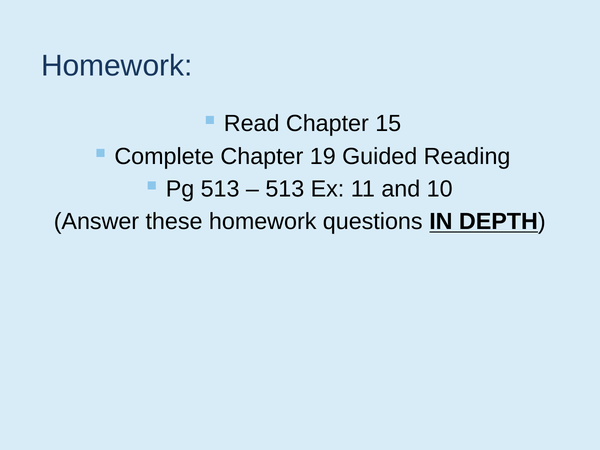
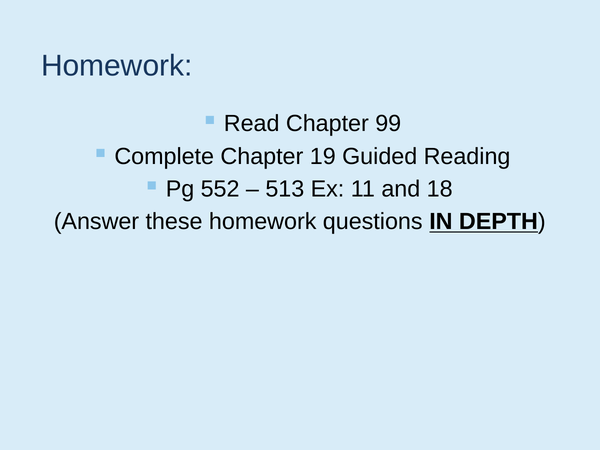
15: 15 -> 99
Pg 513: 513 -> 552
10: 10 -> 18
